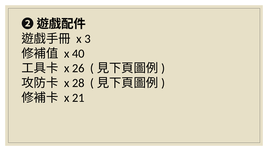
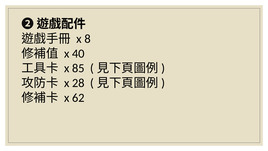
3: 3 -> 8
26: 26 -> 85
21: 21 -> 62
